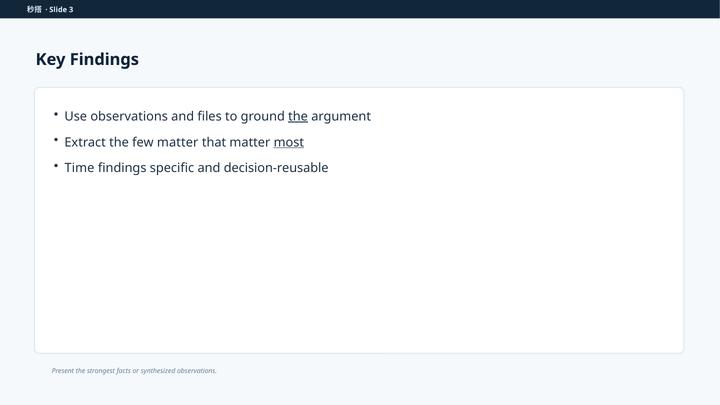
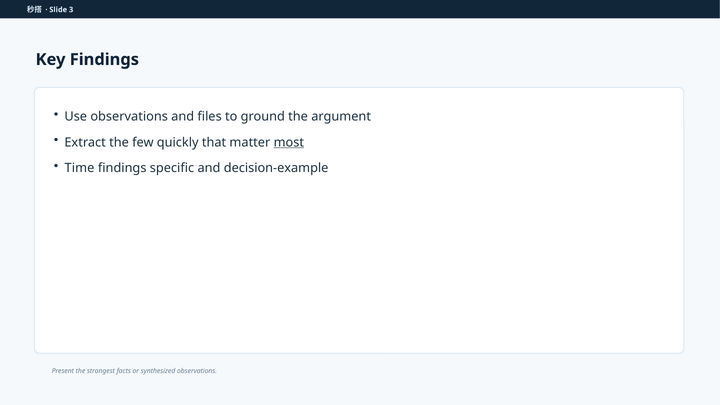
the at (298, 117) underline: present -> none
few matter: matter -> quickly
decision-reusable: decision-reusable -> decision-example
